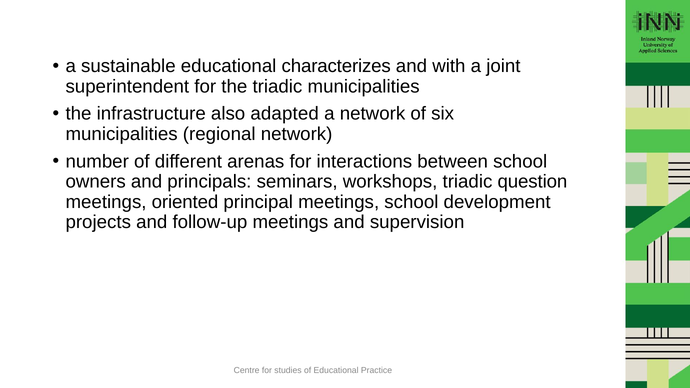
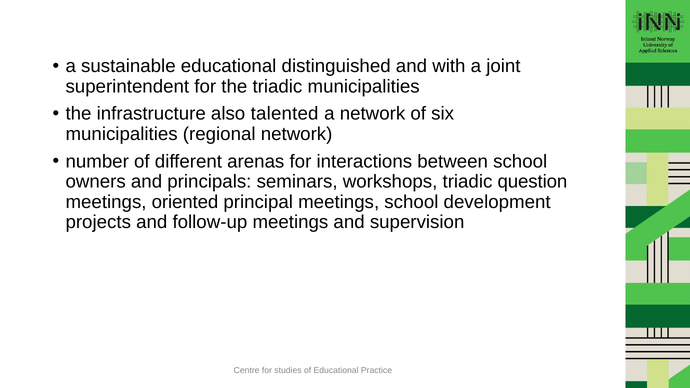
characterizes: characterizes -> distinguished
adapted: adapted -> talented
